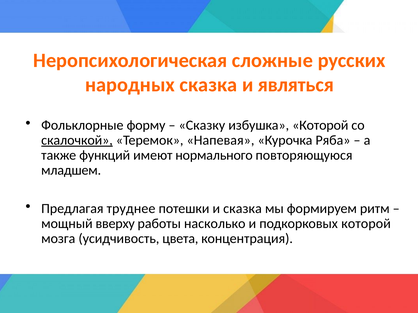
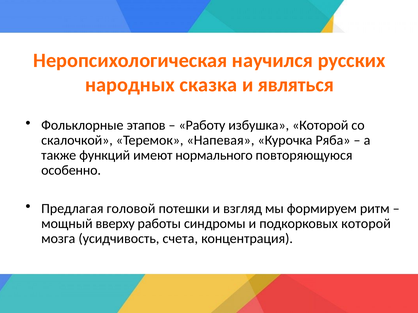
сложные: сложные -> научился
форму: форму -> этапов
Сказку: Сказку -> Работу
скалочкой underline: present -> none
младшем: младшем -> особенно
труднее: труднее -> головой
и сказка: сказка -> взгляд
насколько: насколько -> синдромы
цвета: цвета -> счета
